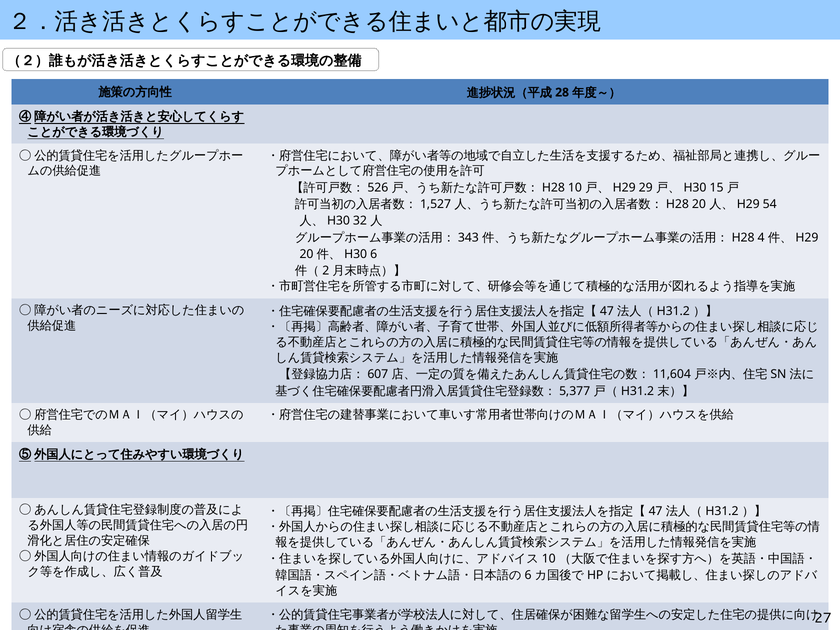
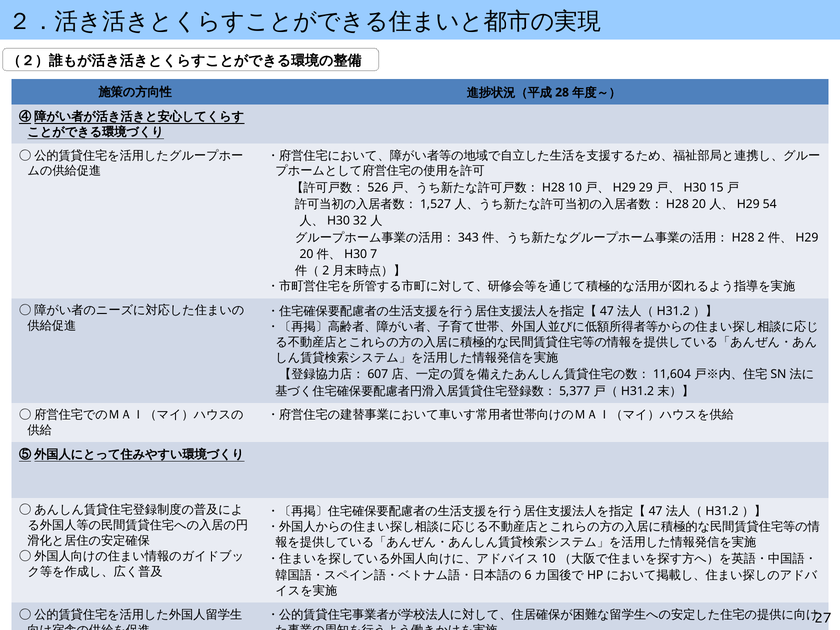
4: 4 -> 2
6: 6 -> 7
